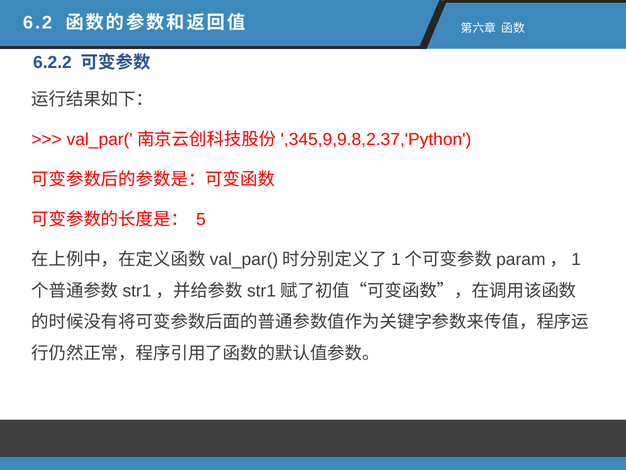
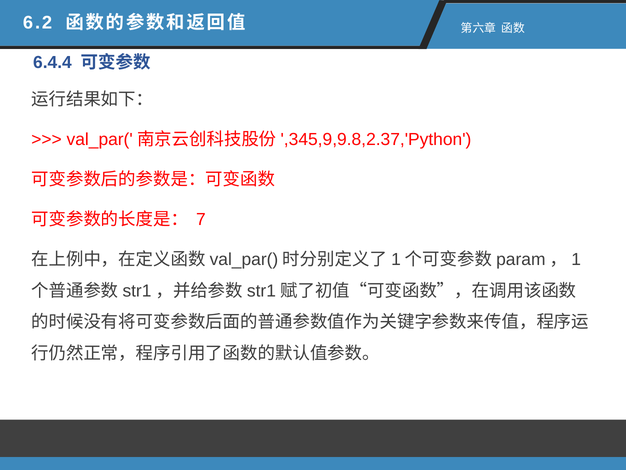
6.2.2: 6.2.2 -> 6.4.4
5: 5 -> 7
